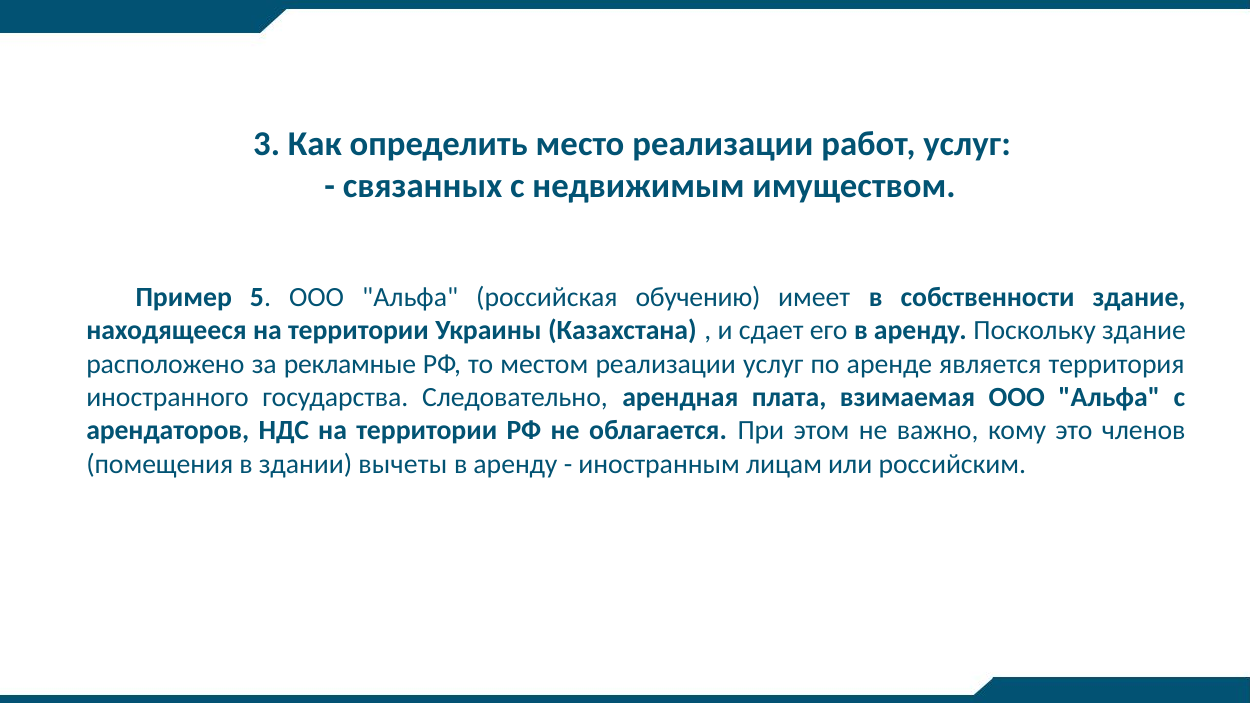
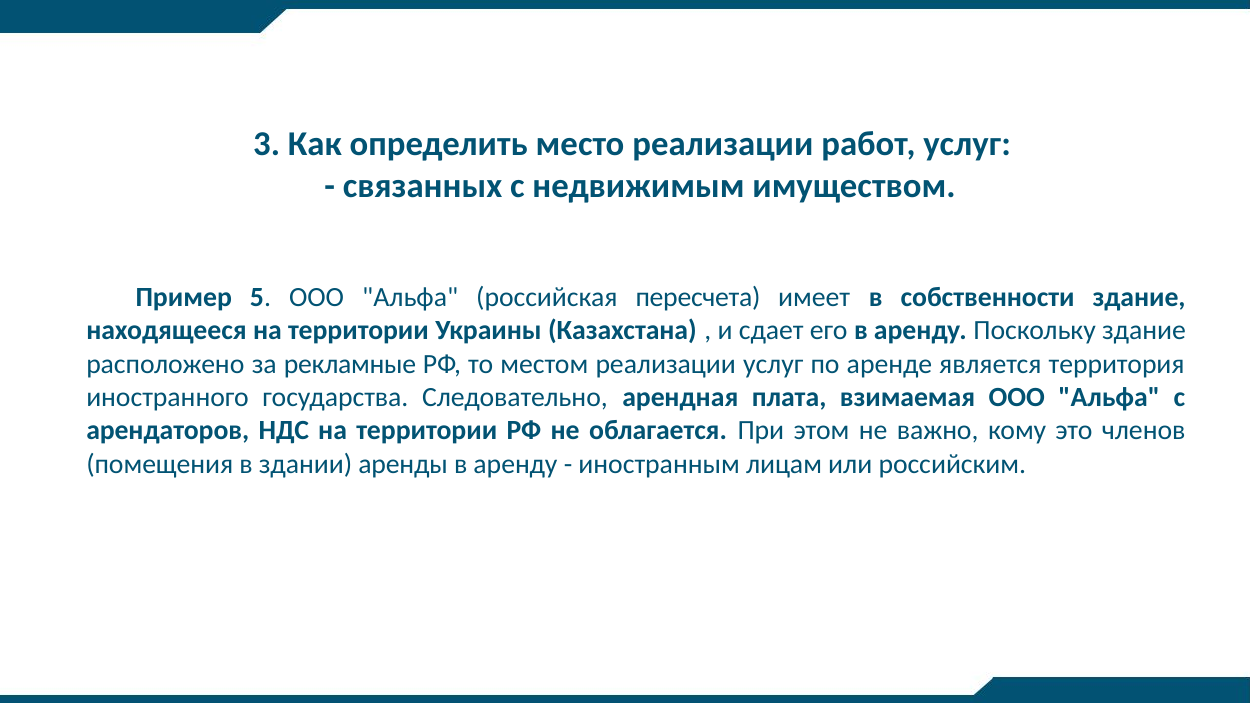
обучению: обучению -> пересчета
вычеты: вычеты -> аренды
